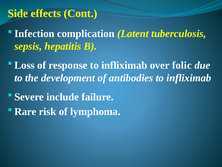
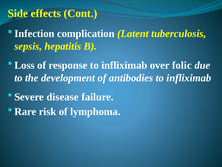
include: include -> disease
